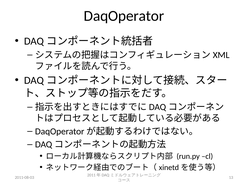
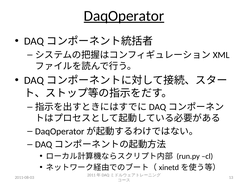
DaqOperator underline: none -> present
